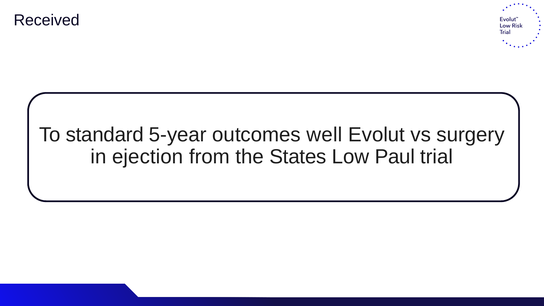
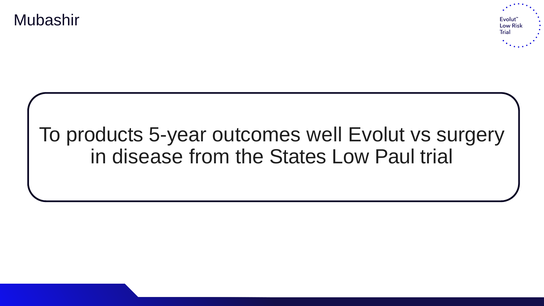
Received: Received -> Mubashir
standard: standard -> products
ejection: ejection -> disease
